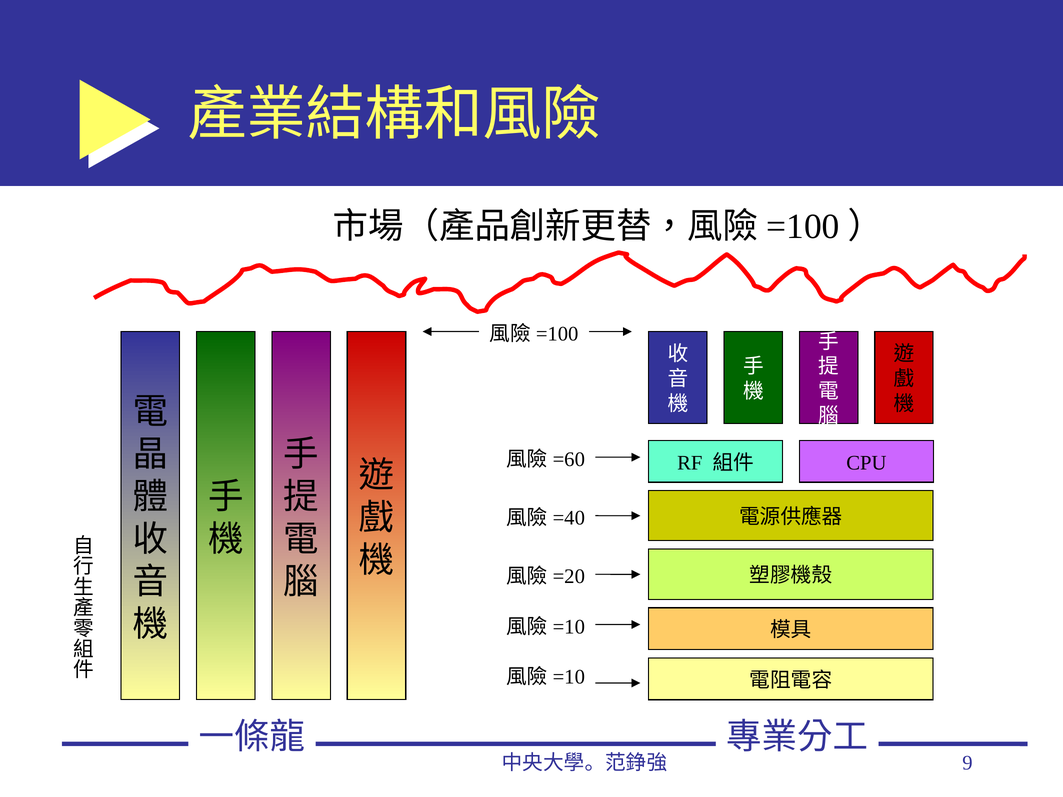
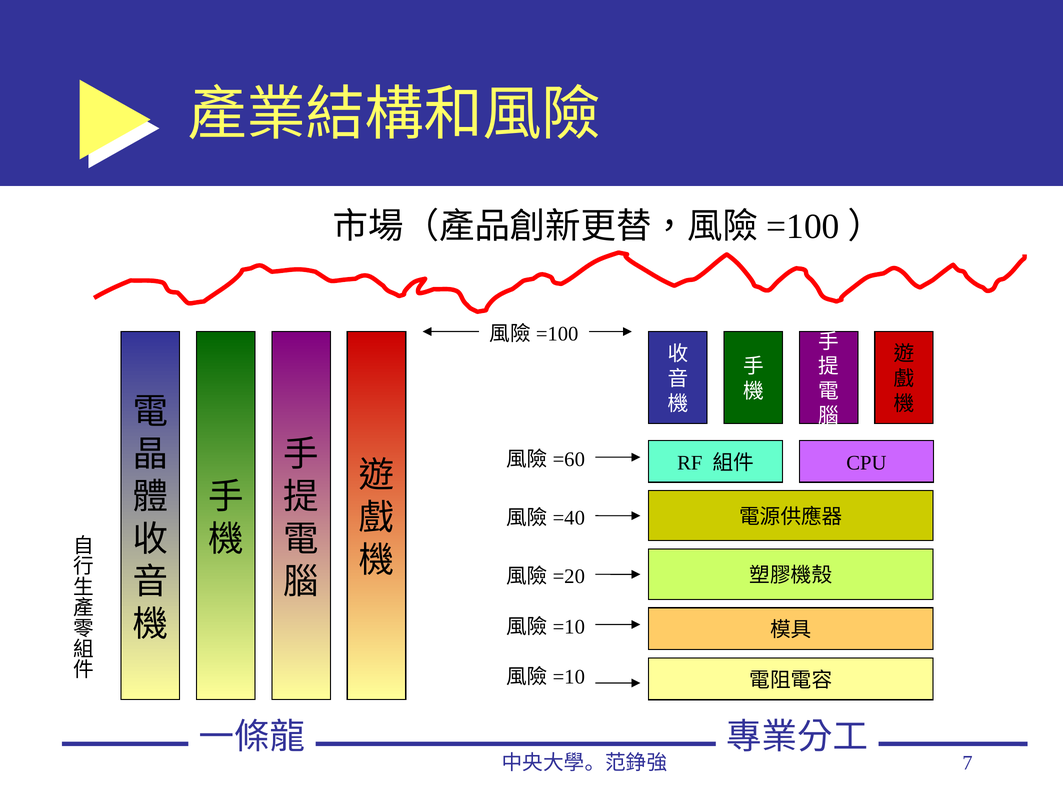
9: 9 -> 7
